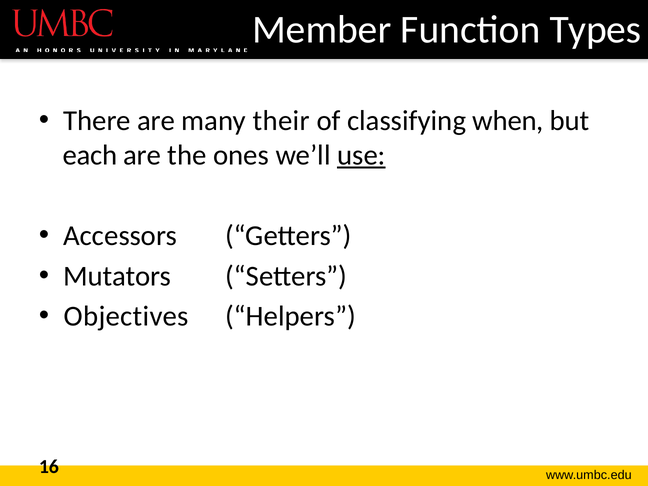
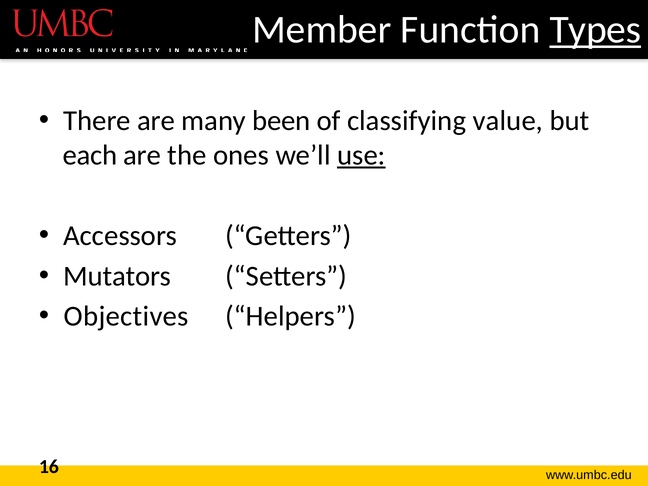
Types underline: none -> present
their: their -> been
when: when -> value
